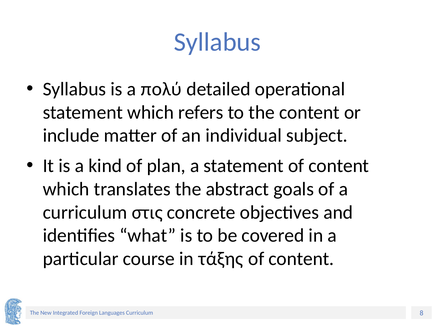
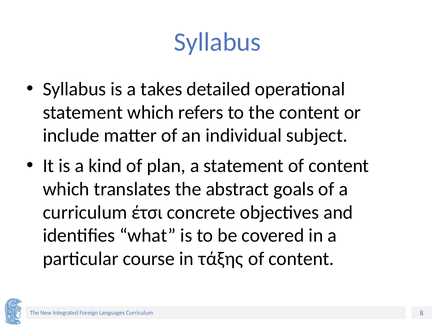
πολύ: πολύ -> takes
στις: στις -> έτσι
